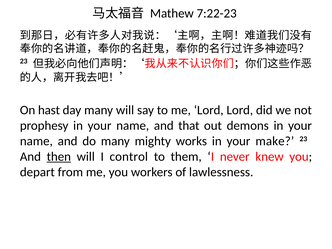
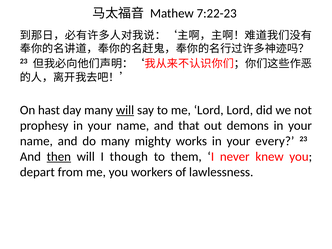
will at (125, 110) underline: none -> present
make: make -> every
control: control -> though
